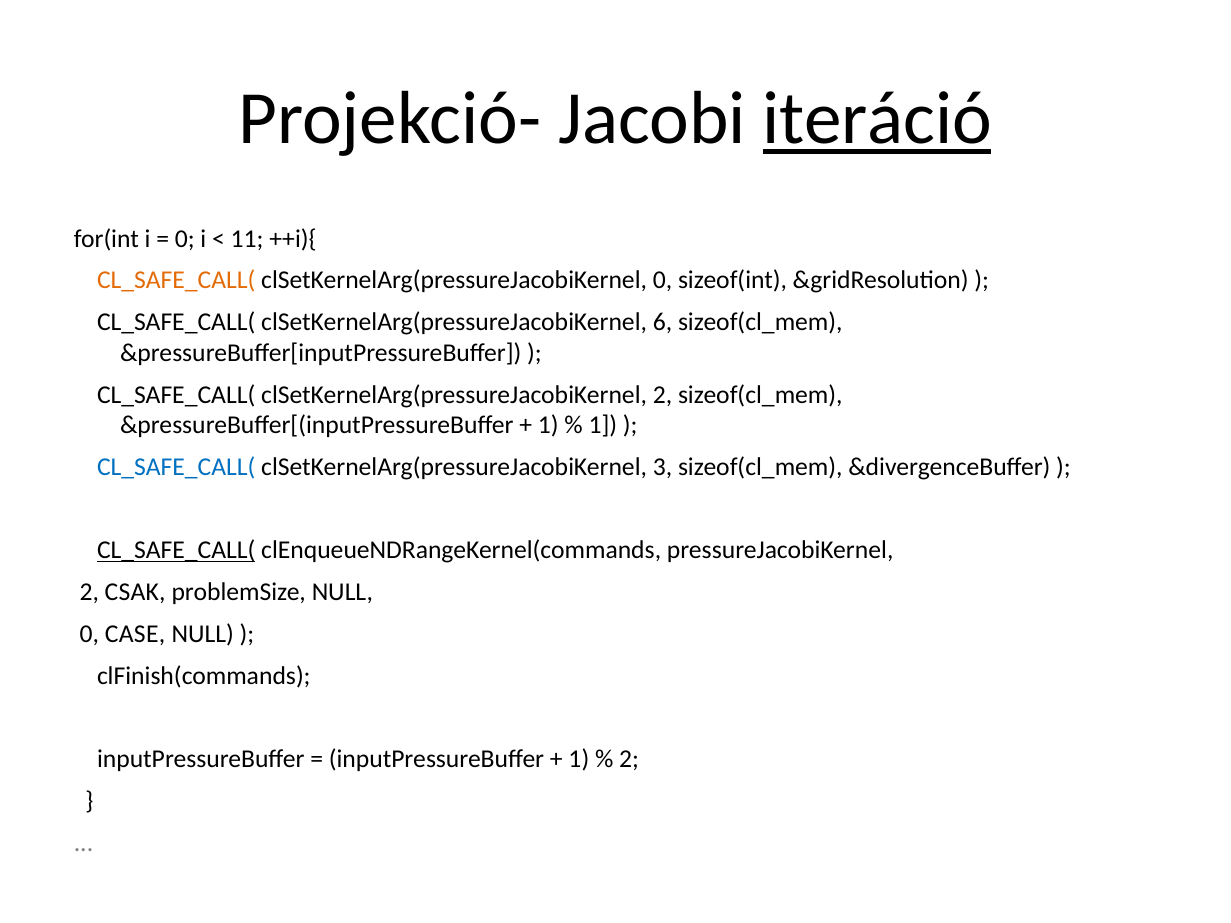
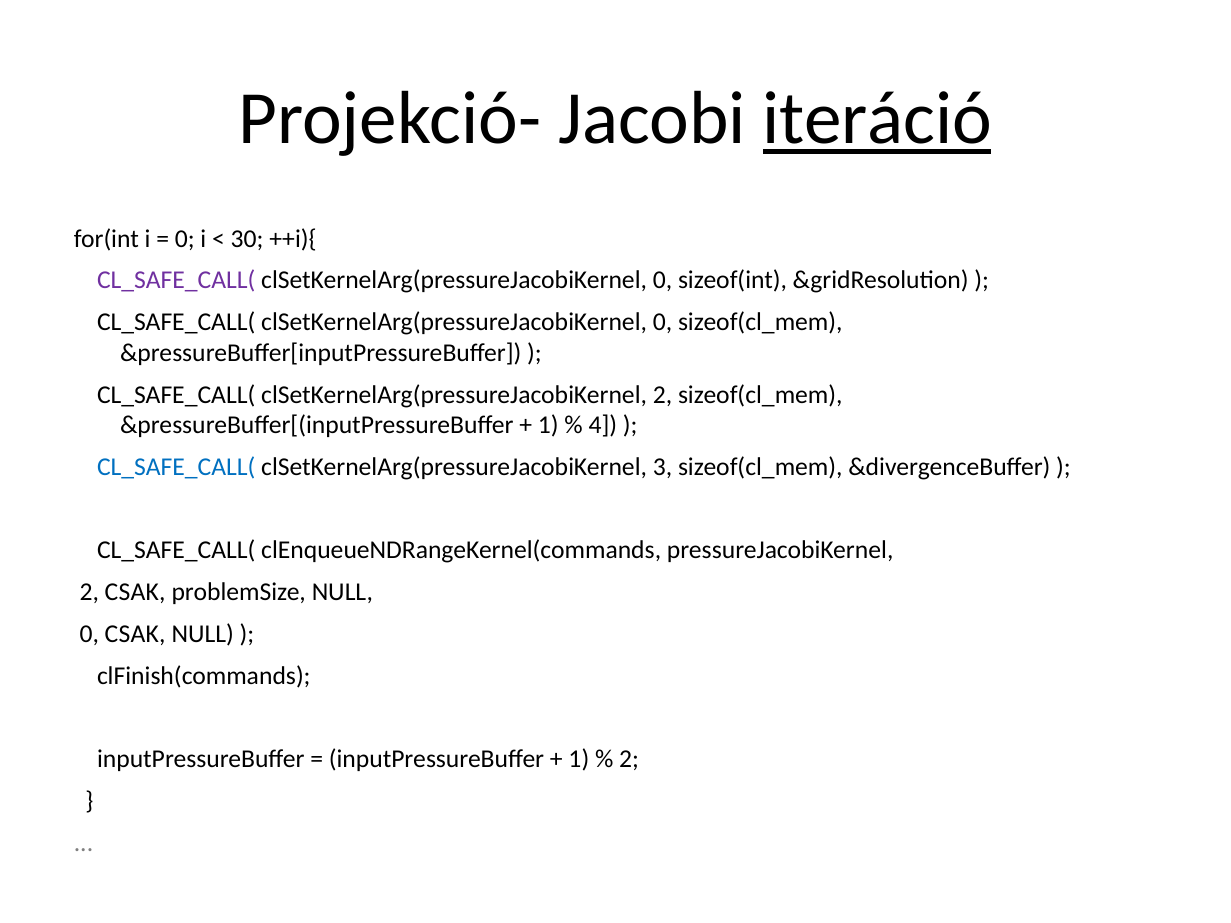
11: 11 -> 30
CL_SAFE_CALL( at (176, 280) colour: orange -> purple
6 at (663, 322): 6 -> 0
1 at (603, 425): 1 -> 4
CL_SAFE_CALL( at (176, 551) underline: present -> none
0 CASE: CASE -> CSAK
